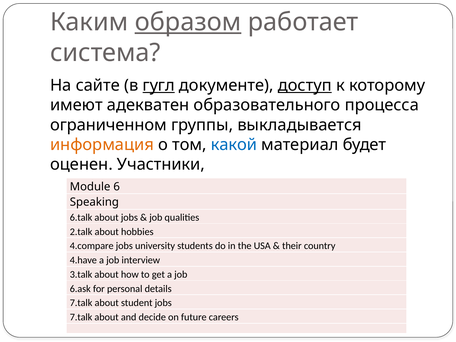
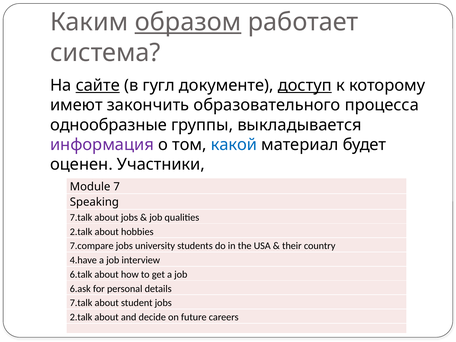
сайте underline: none -> present
гугл underline: present -> none
адекватен: адекватен -> закончить
ограниченном: ограниченном -> однообразные
информация colour: orange -> purple
6: 6 -> 7
6.talk at (81, 217): 6.talk -> 7.talk
4.compare: 4.compare -> 7.compare
3.talk: 3.talk -> 6.talk
7.talk at (81, 317): 7.talk -> 2.talk
